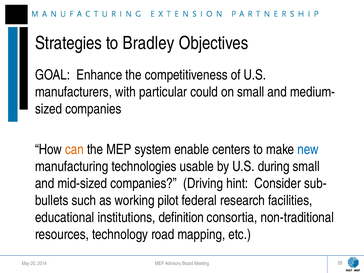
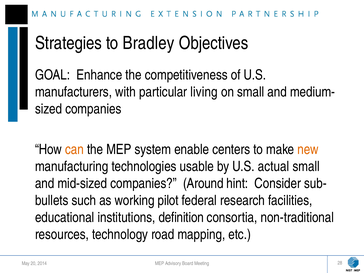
could: could -> living
new colour: blue -> orange
during: during -> actual
Driving: Driving -> Around
